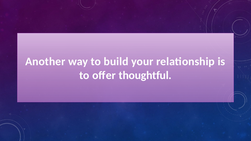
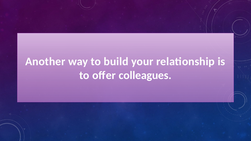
thoughtful: thoughtful -> colleagues
